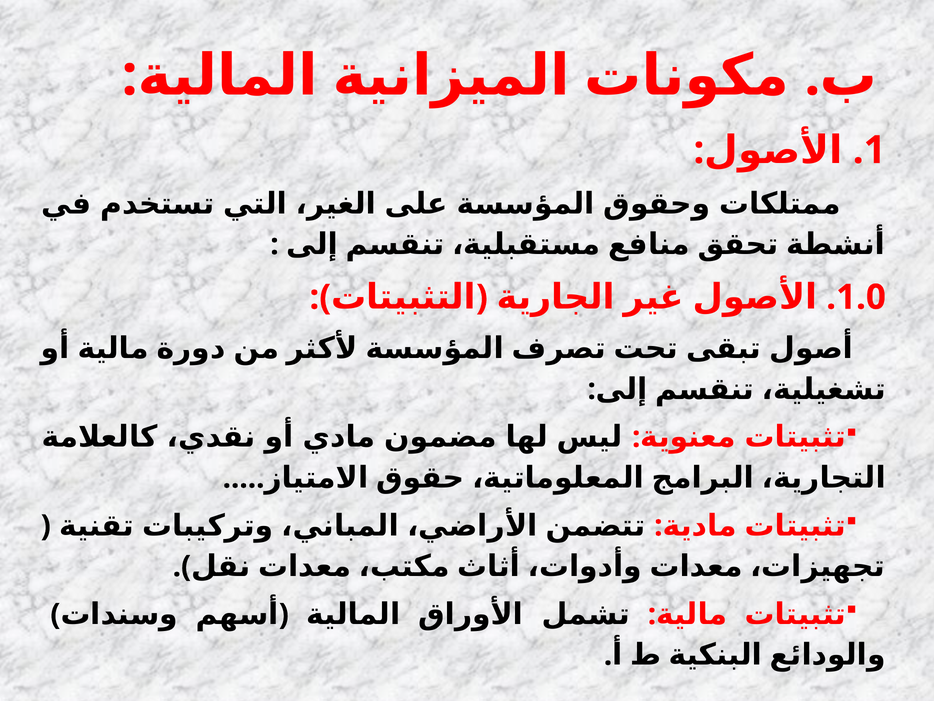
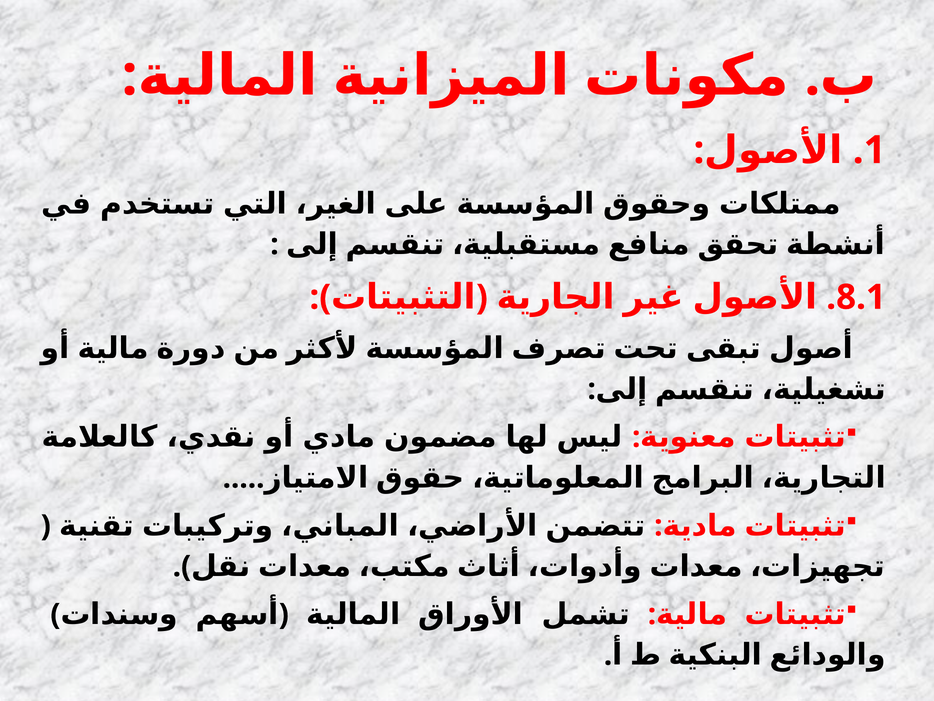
1.0: 1.0 -> 8.1
